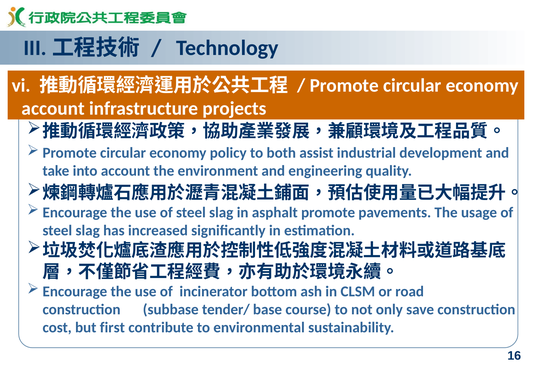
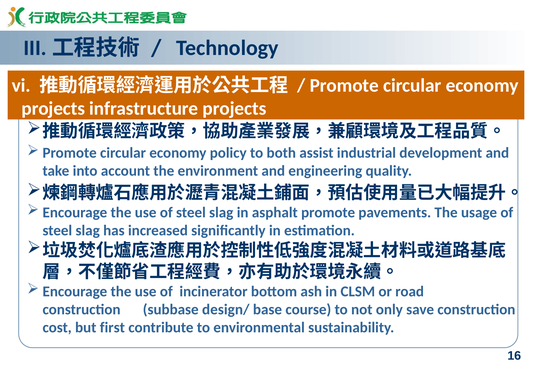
account at (53, 108): account -> projects
tender/: tender/ -> design/
